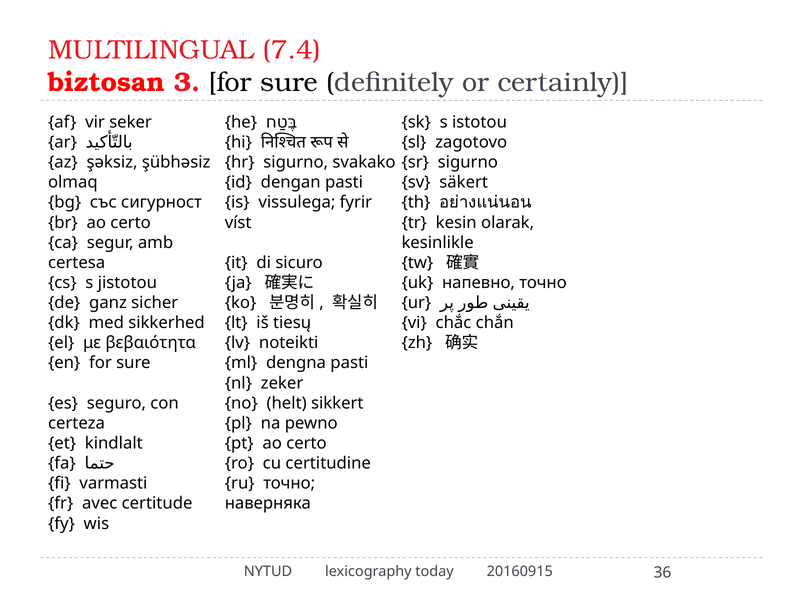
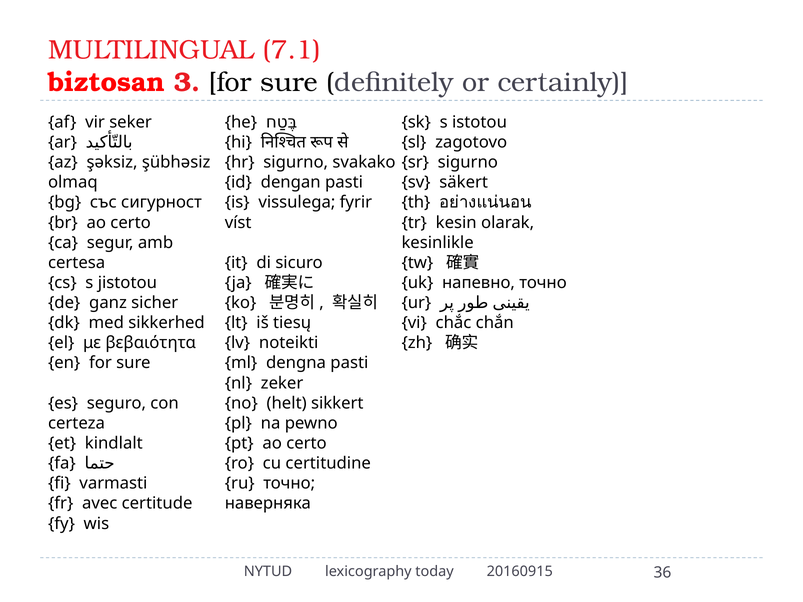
7.4: 7.4 -> 7.1
